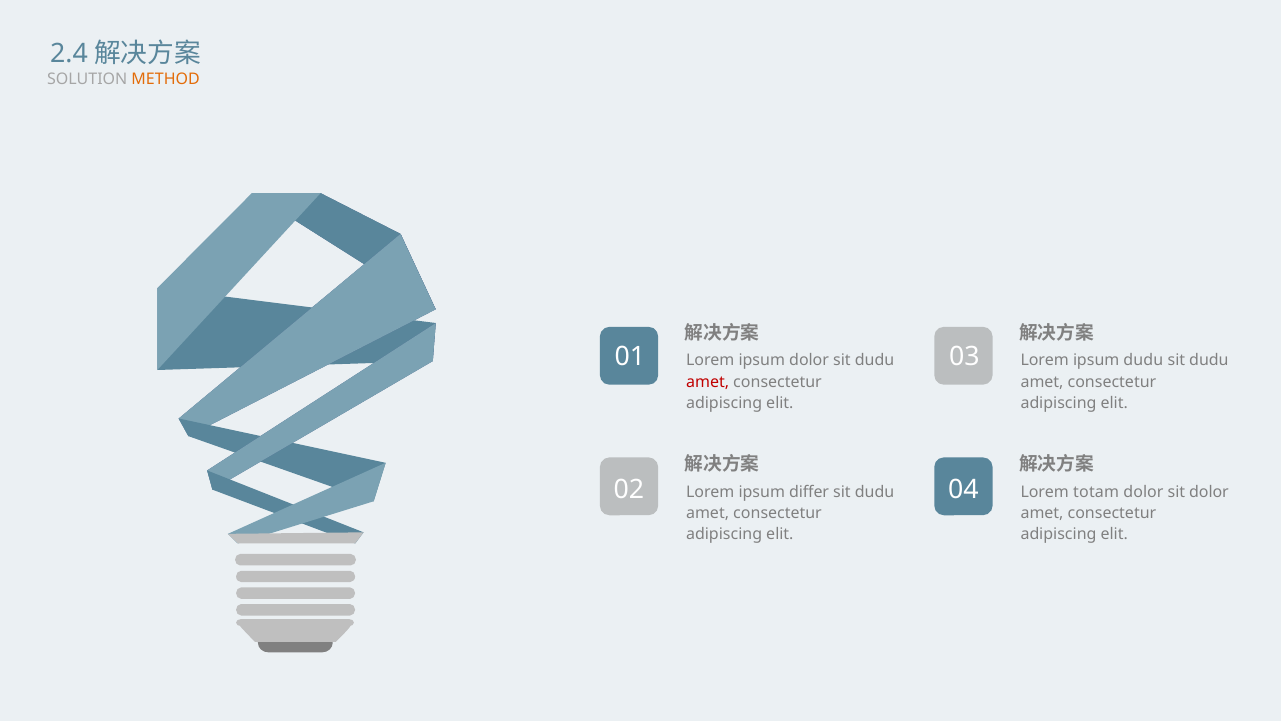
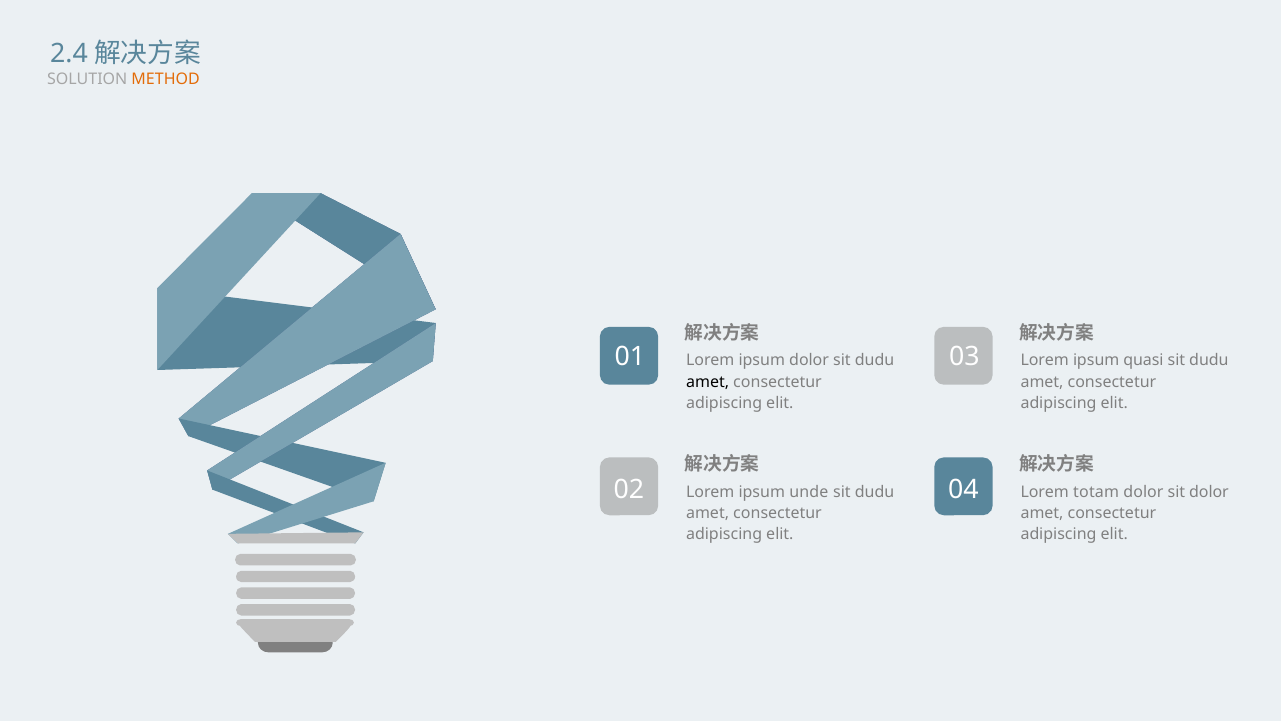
ipsum dudu: dudu -> quasi
amet at (708, 382) colour: red -> black
differ: differ -> unde
